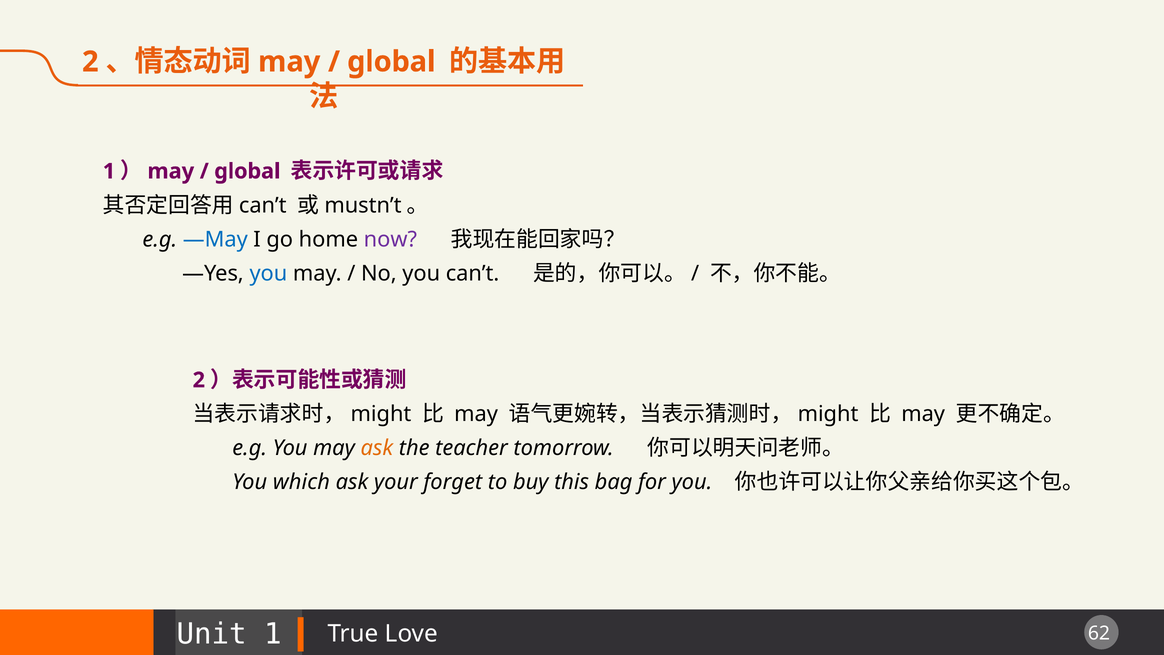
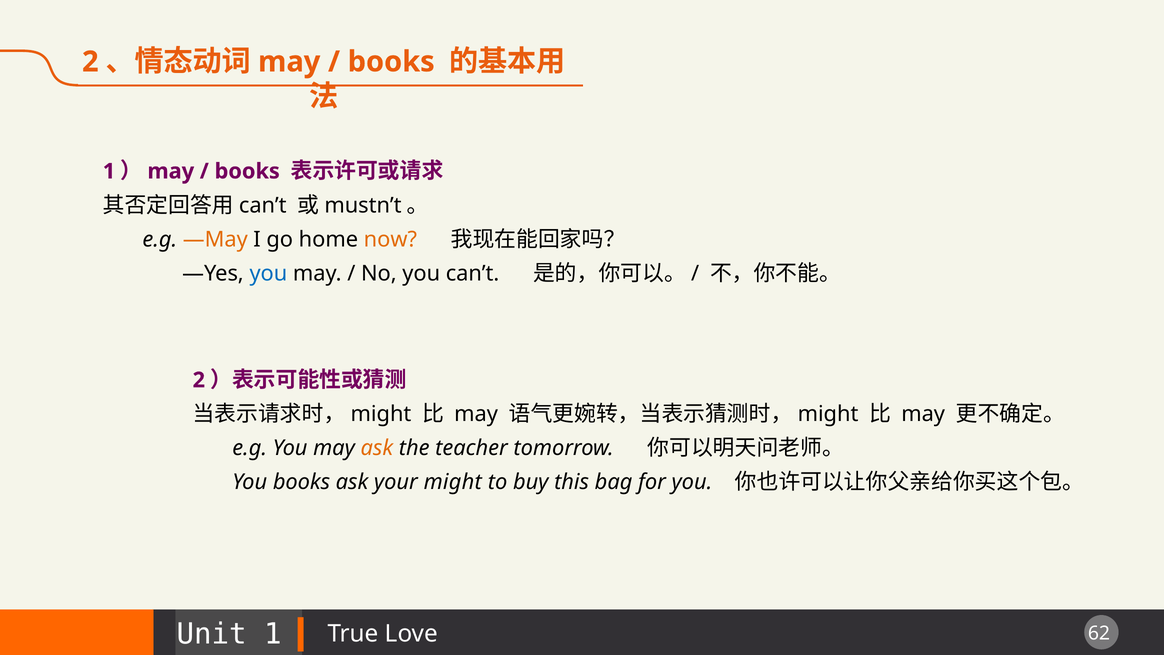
global at (391, 62): global -> books
global at (247, 171): global -> books
—May colour: blue -> orange
now colour: purple -> orange
You which: which -> books
forget: forget -> might
